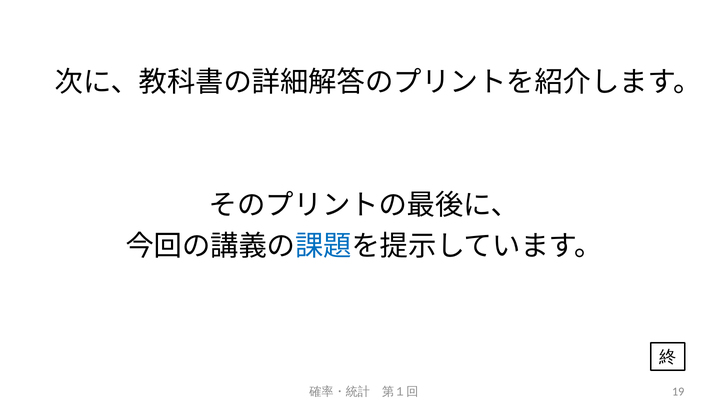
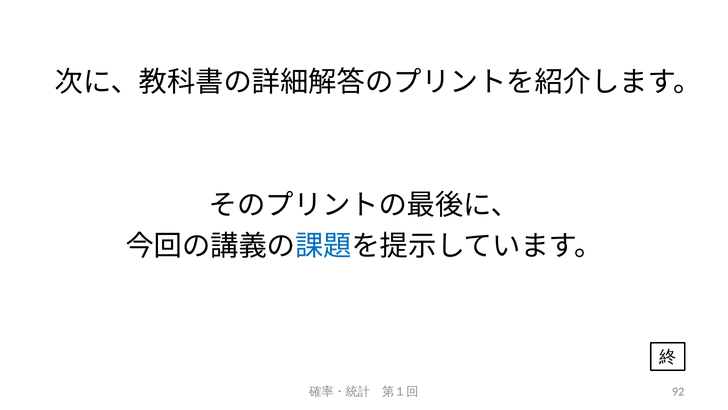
19: 19 -> 92
